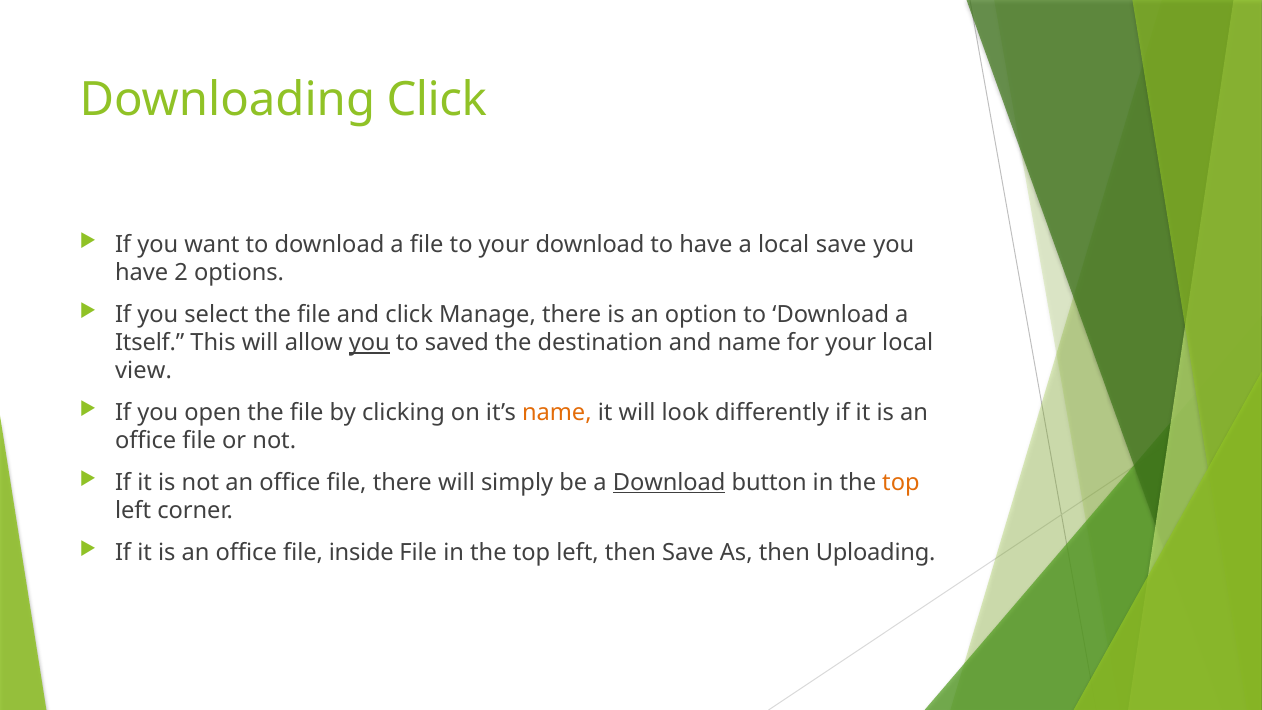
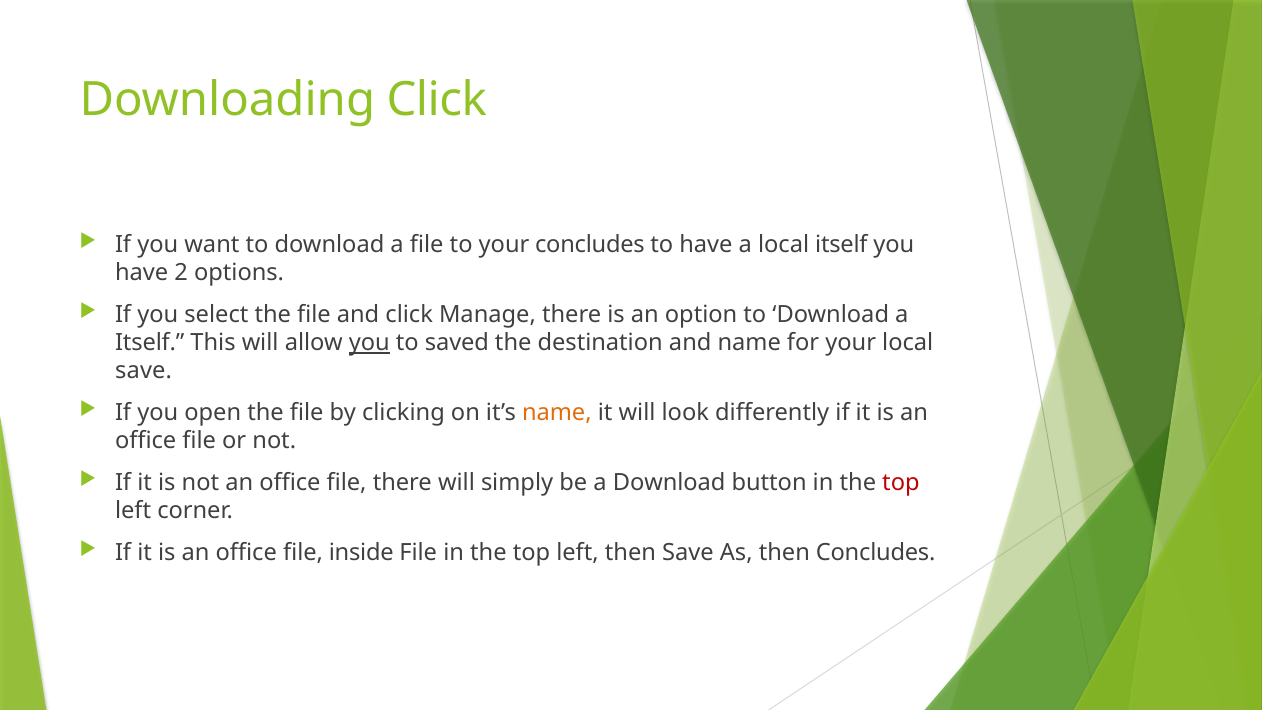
your download: download -> concludes
local save: save -> itself
view at (144, 371): view -> save
Download at (669, 482) underline: present -> none
top at (901, 482) colour: orange -> red
then Uploading: Uploading -> Concludes
